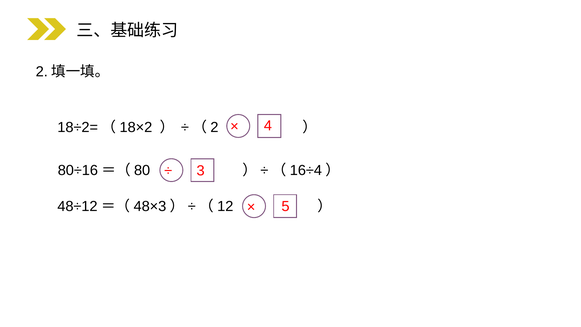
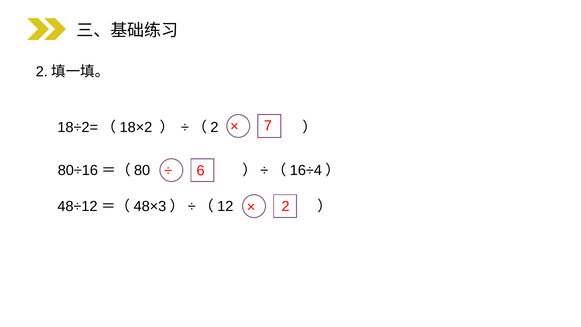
4: 4 -> 7
3: 3 -> 6
5: 5 -> 2
